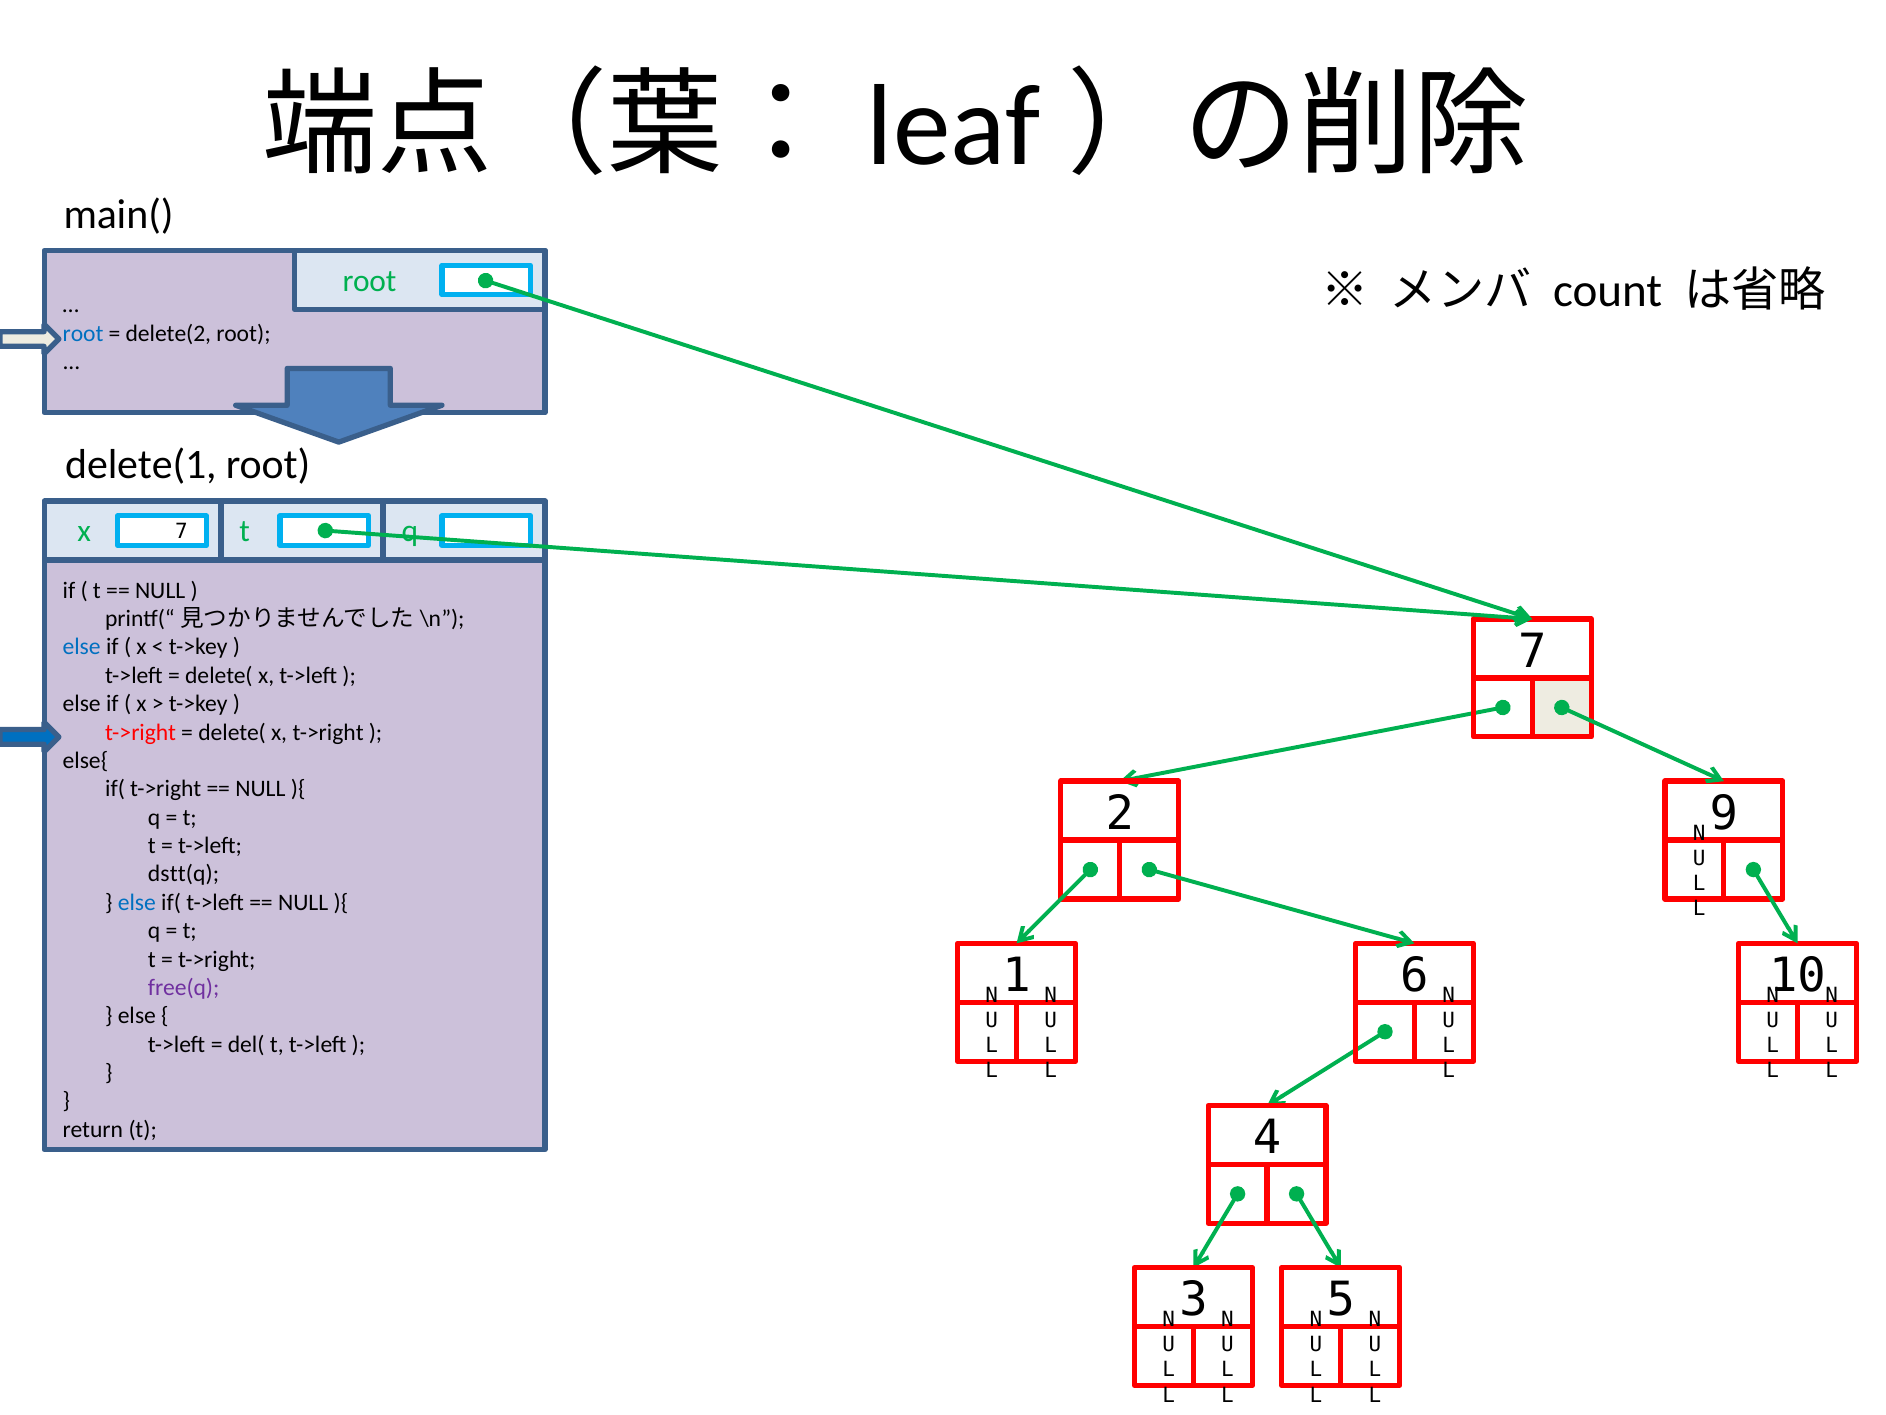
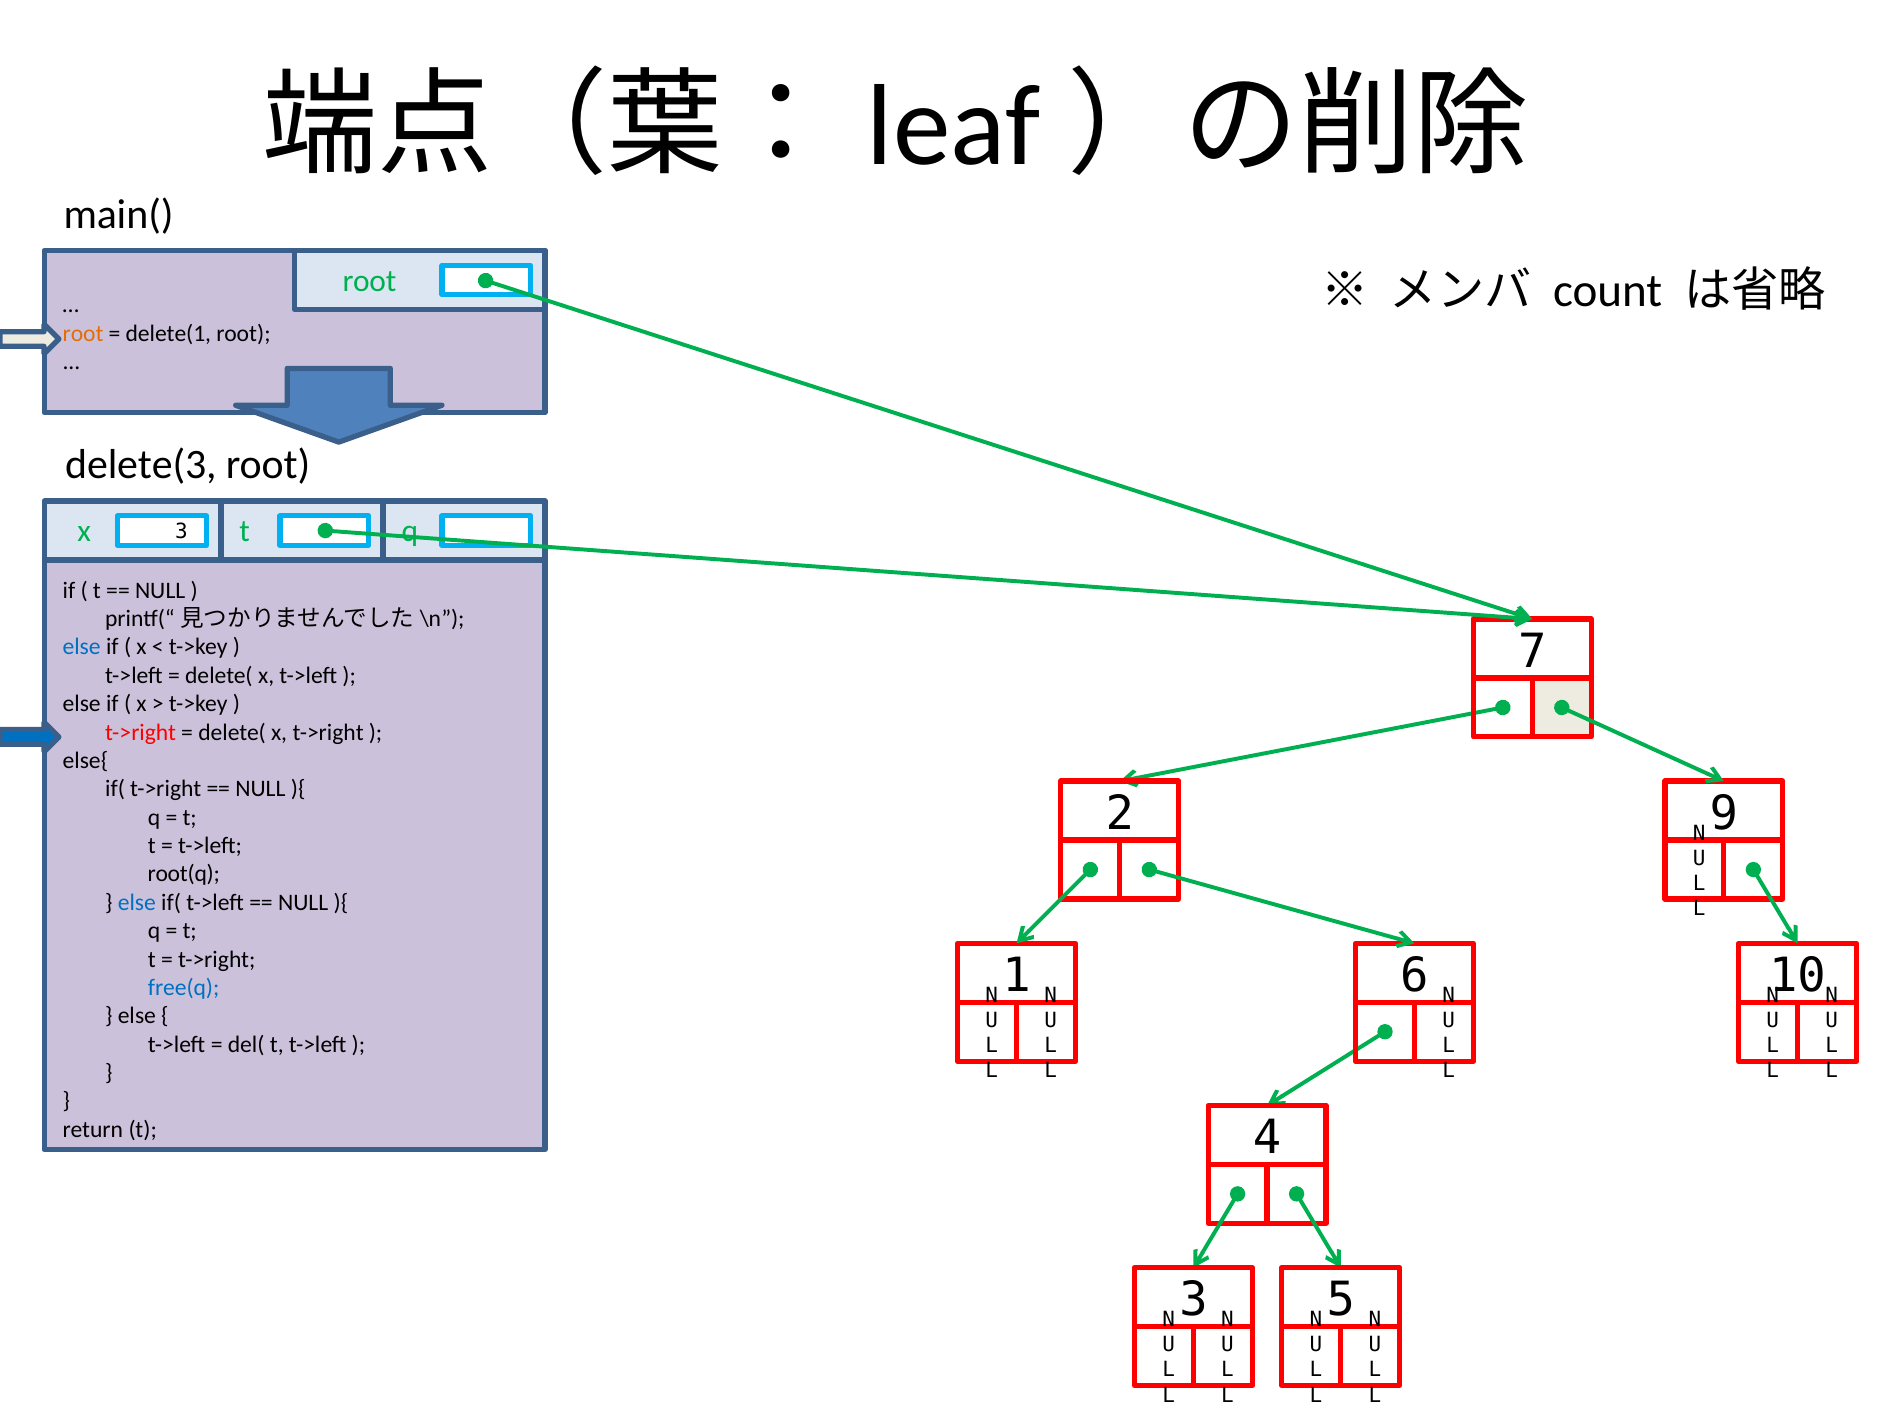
root at (83, 333) colour: blue -> orange
delete(2: delete(2 -> delete(1
delete(1: delete(1 -> delete(3
x 7: 7 -> 3
dstt(q: dstt(q -> root(q
free(q colour: purple -> blue
